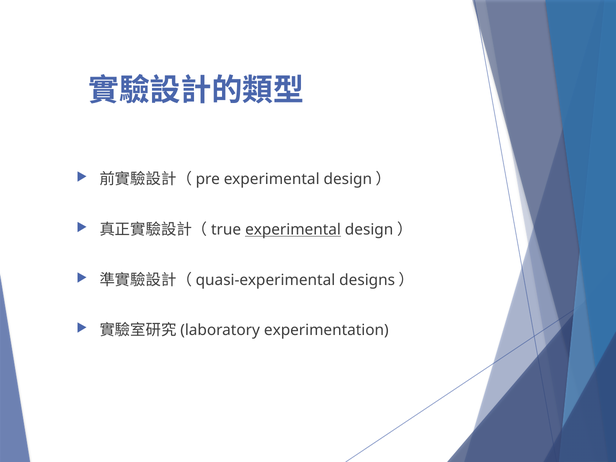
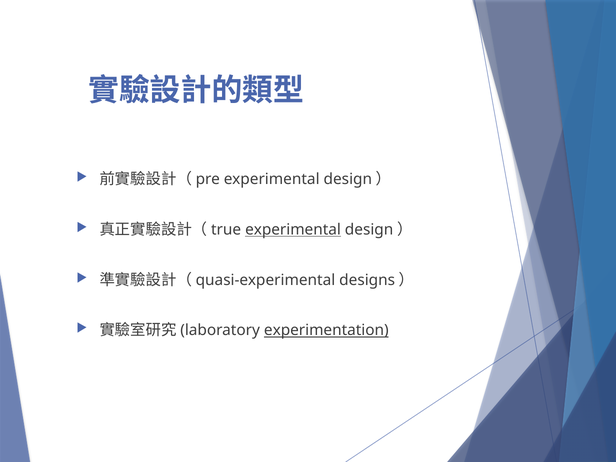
experimentation underline: none -> present
